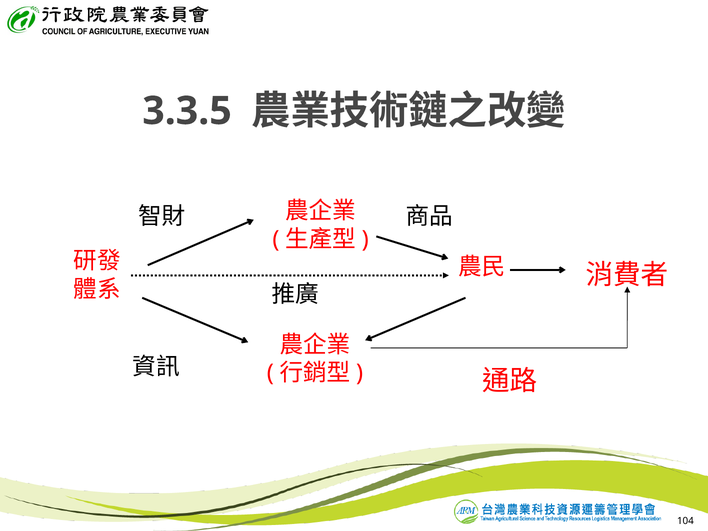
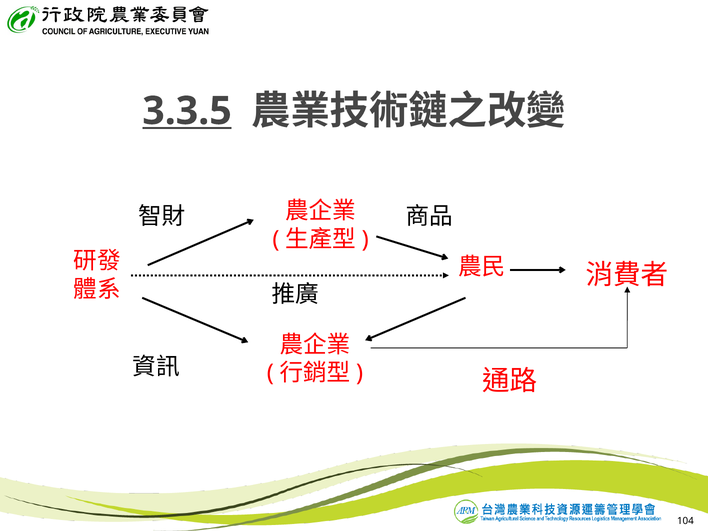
3.3.5 underline: none -> present
